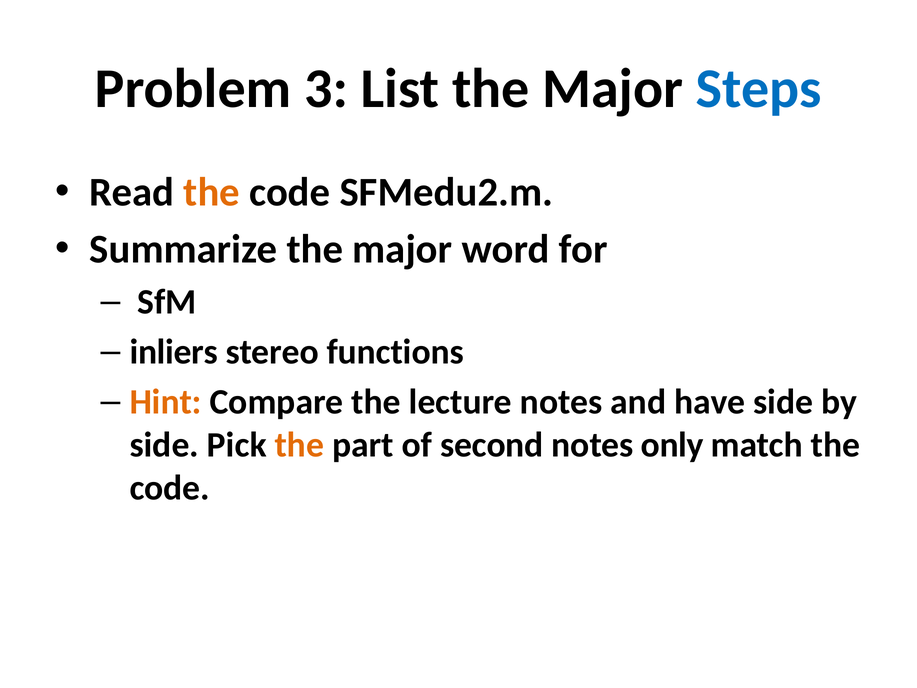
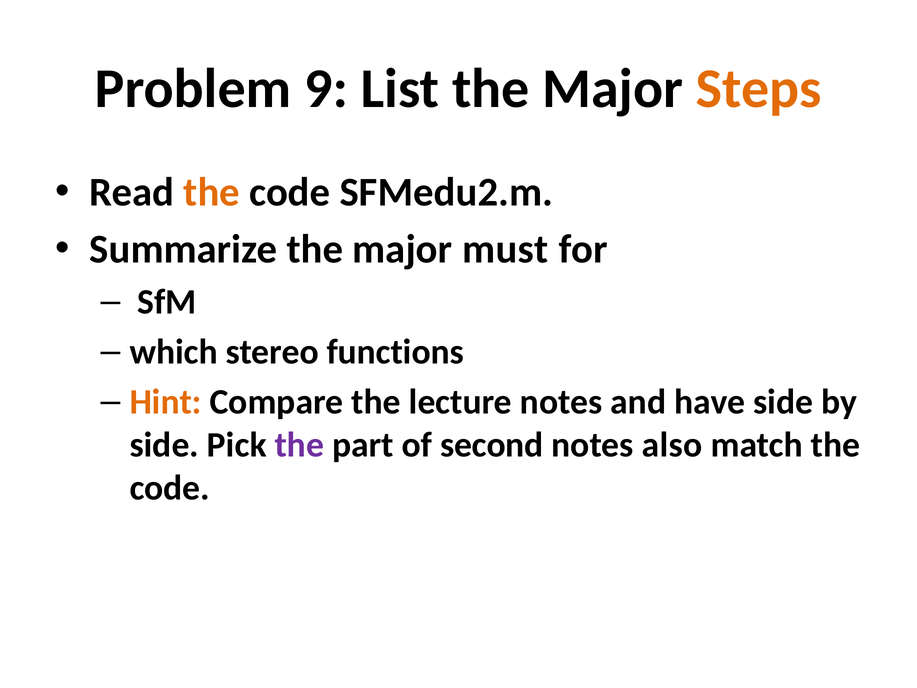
3: 3 -> 9
Steps colour: blue -> orange
word: word -> must
inliers: inliers -> which
the at (299, 445) colour: orange -> purple
only: only -> also
